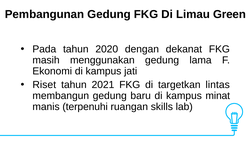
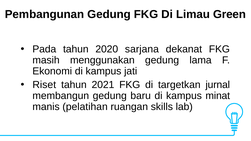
dengan: dengan -> sarjana
lintas: lintas -> jurnal
terpenuhi: terpenuhi -> pelatihan
